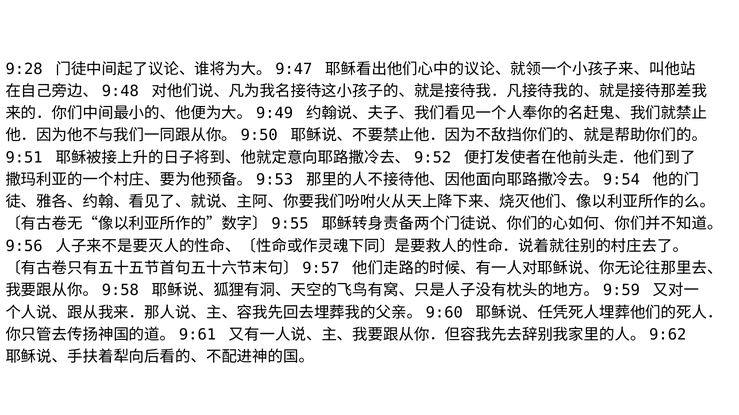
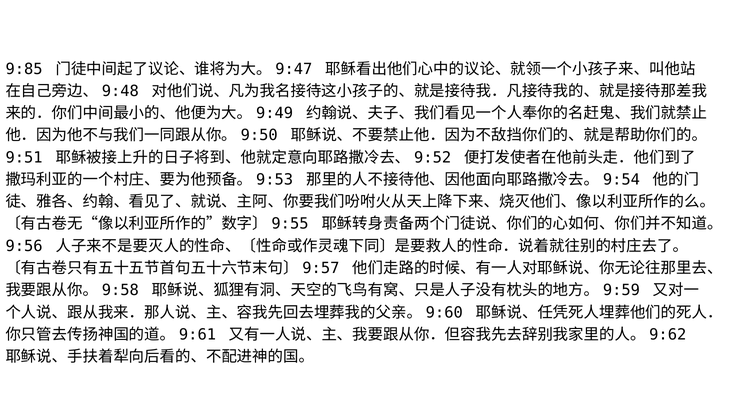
9:28: 9:28 -> 9:85
